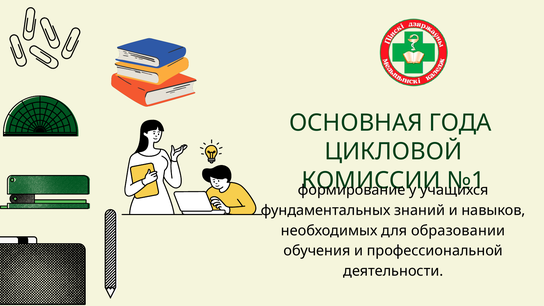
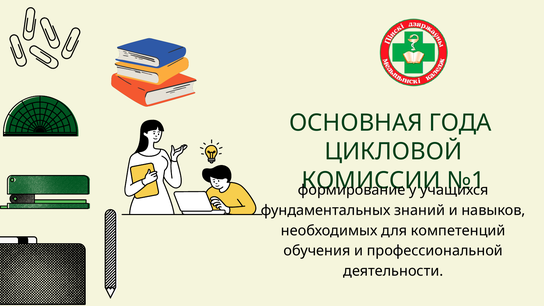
образовании: образовании -> компетенций
